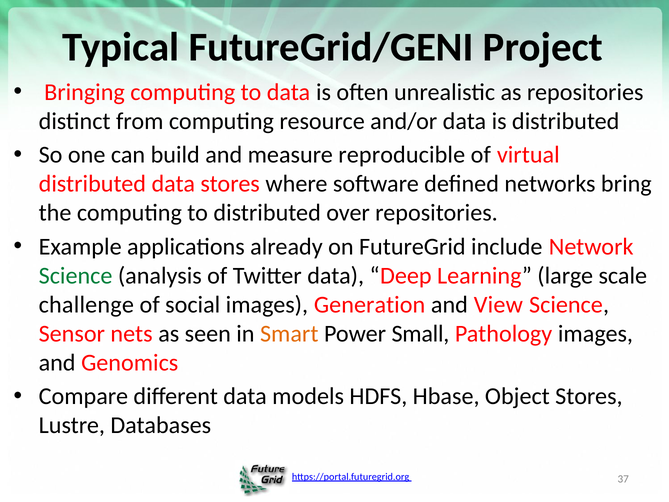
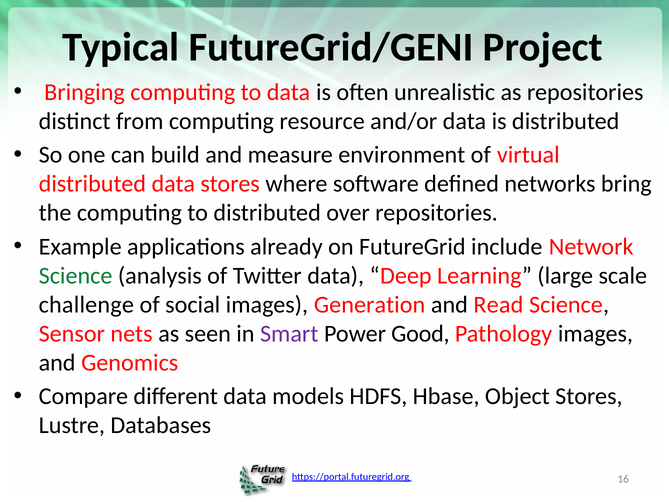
reproducible: reproducible -> environment
View: View -> Read
Smart colour: orange -> purple
Small: Small -> Good
37: 37 -> 16
